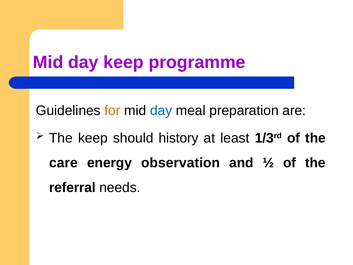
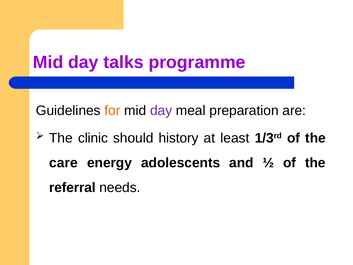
day keep: keep -> talks
day at (161, 110) colour: blue -> purple
The keep: keep -> clinic
observation: observation -> adolescents
